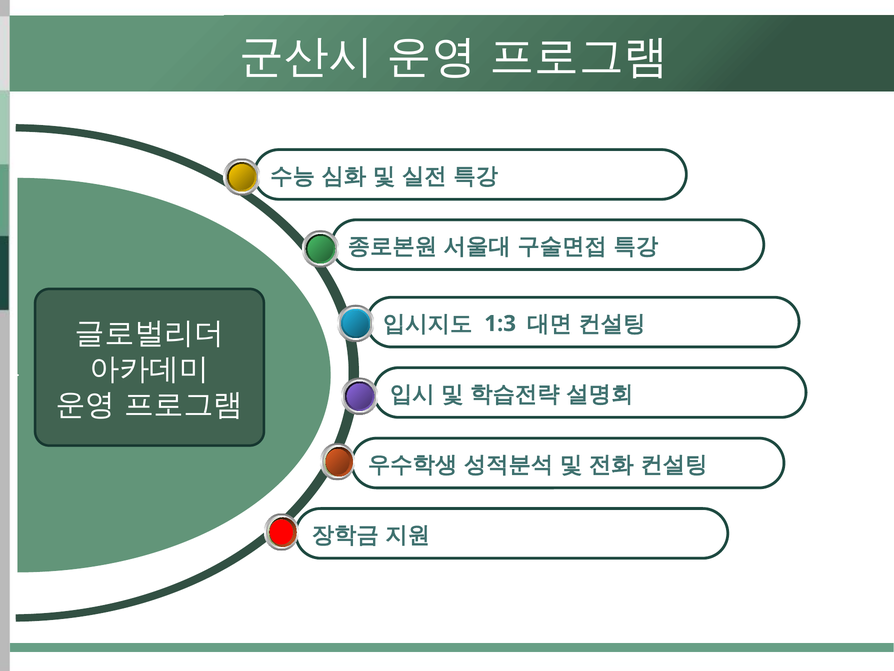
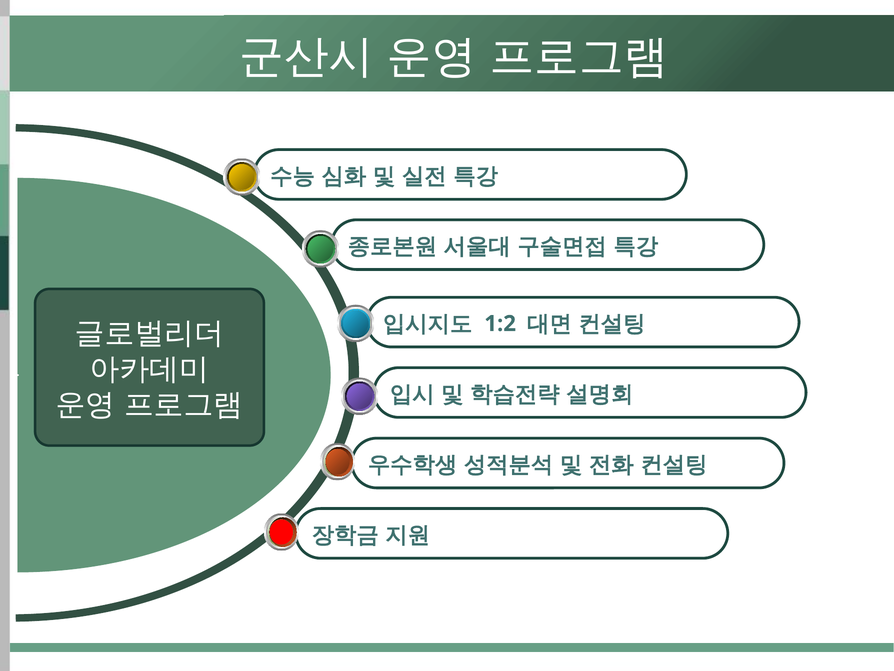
1:3: 1:3 -> 1:2
